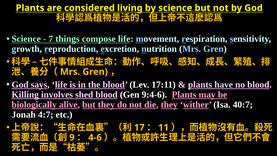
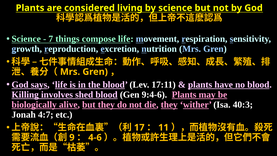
40:7: 40:7 -> 40:3
